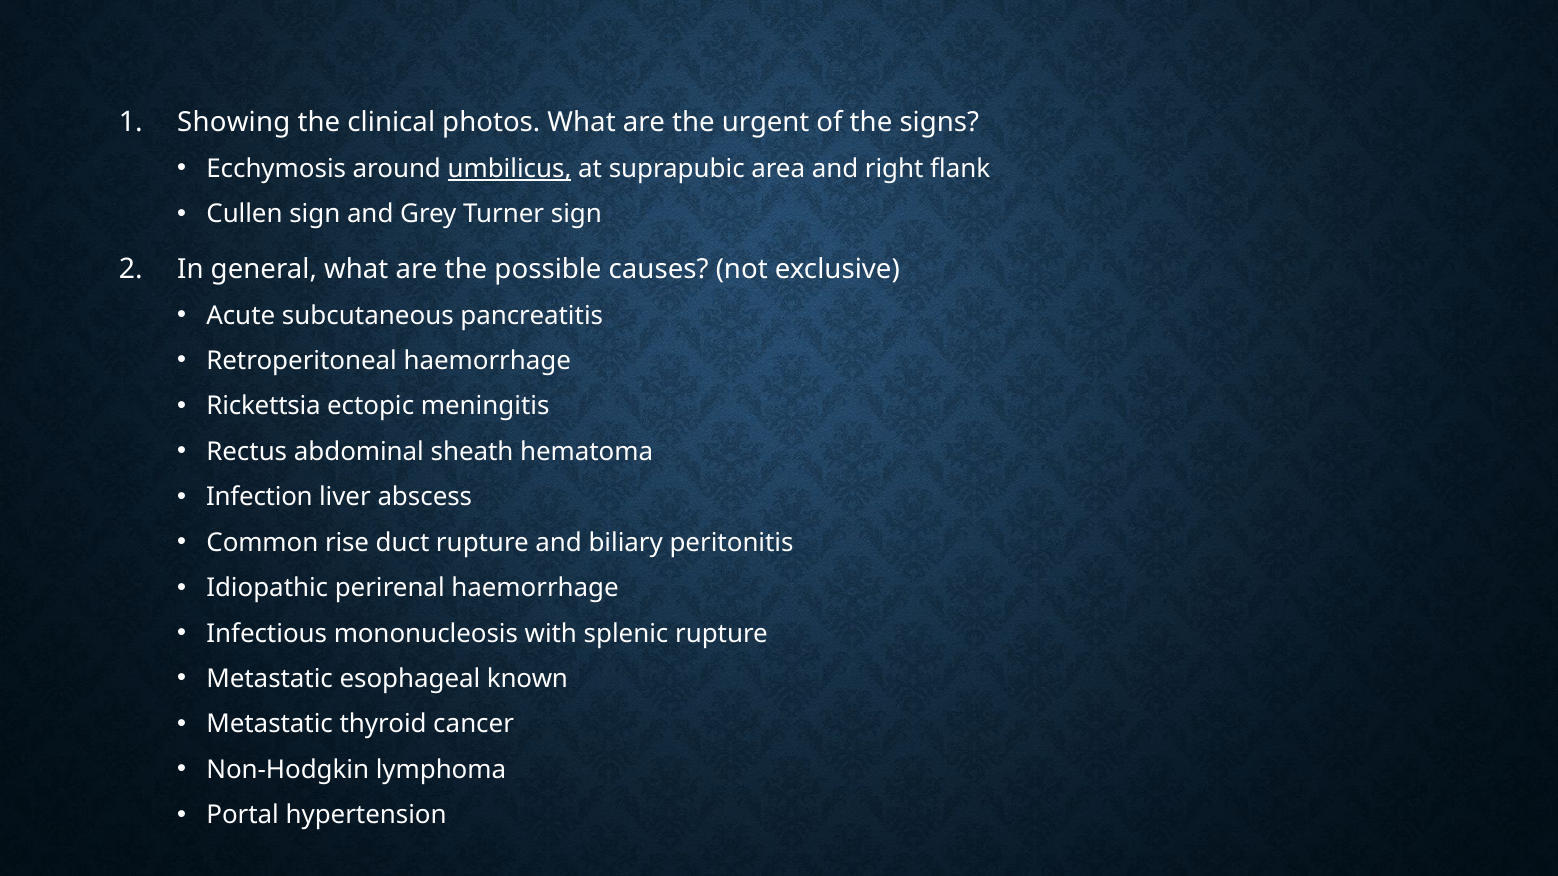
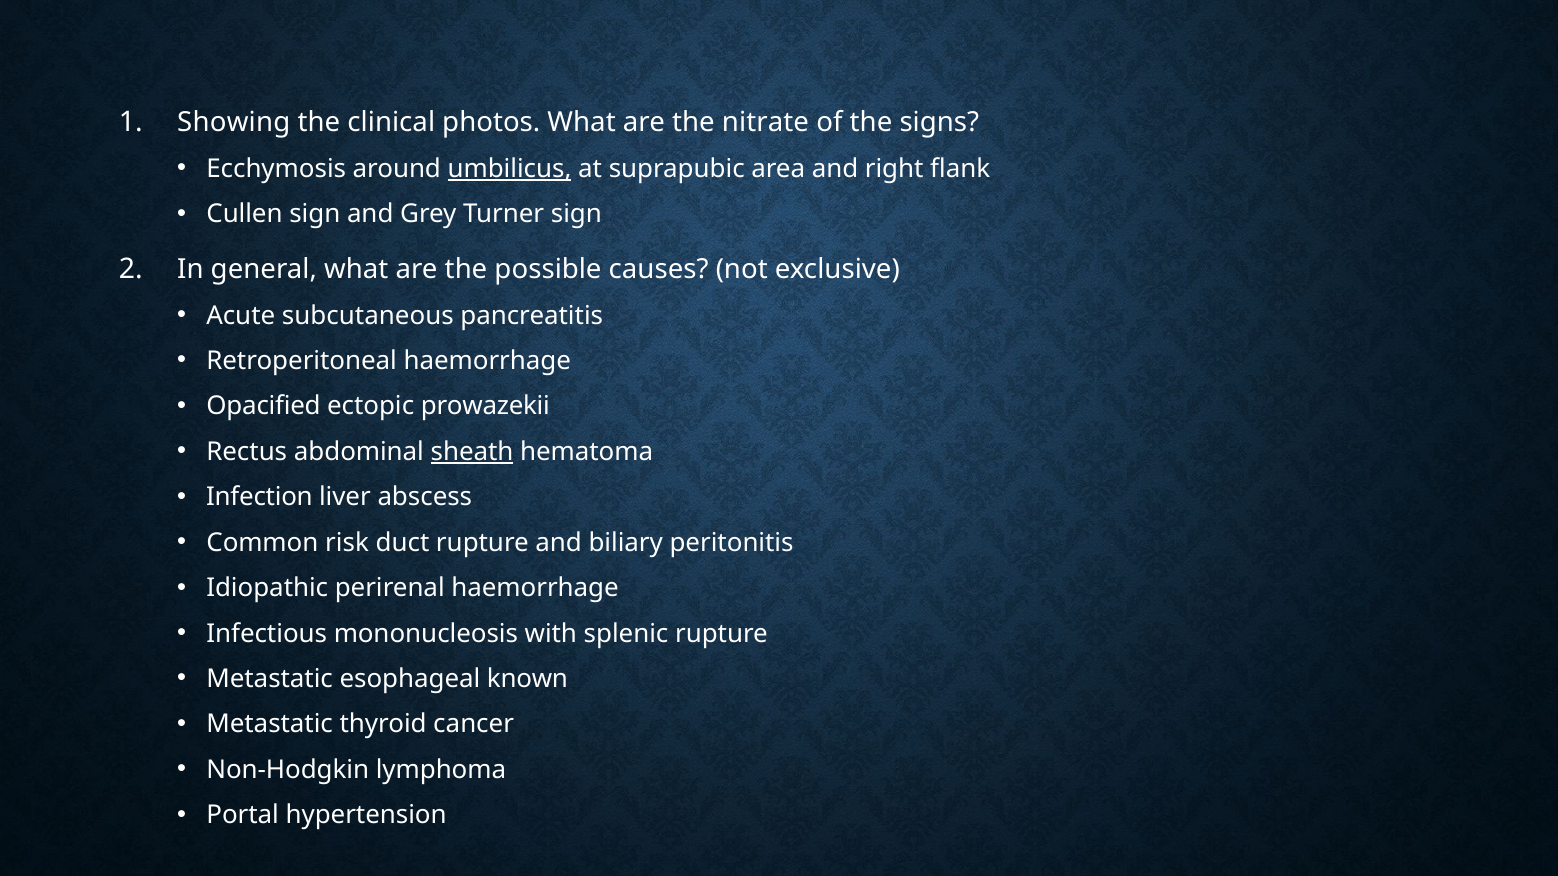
urgent: urgent -> nitrate
Rickettsia: Rickettsia -> Opacified
meningitis: meningitis -> prowazekii
sheath underline: none -> present
rise: rise -> risk
